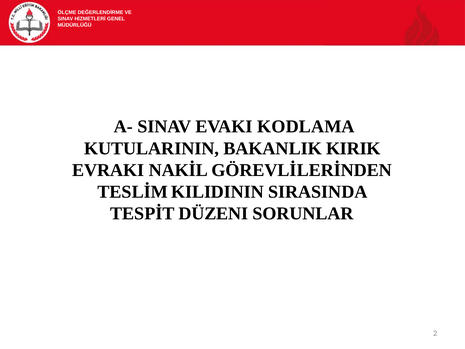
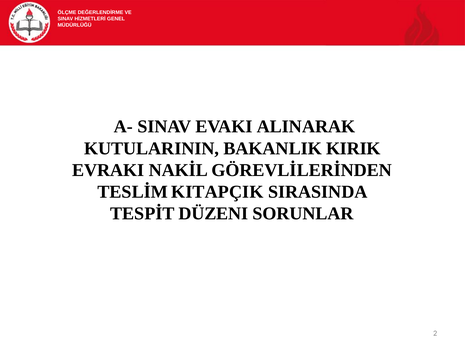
KODLAMA: KODLAMA -> ALINARAK
KILIDININ: KILIDININ -> KITAPÇIK
